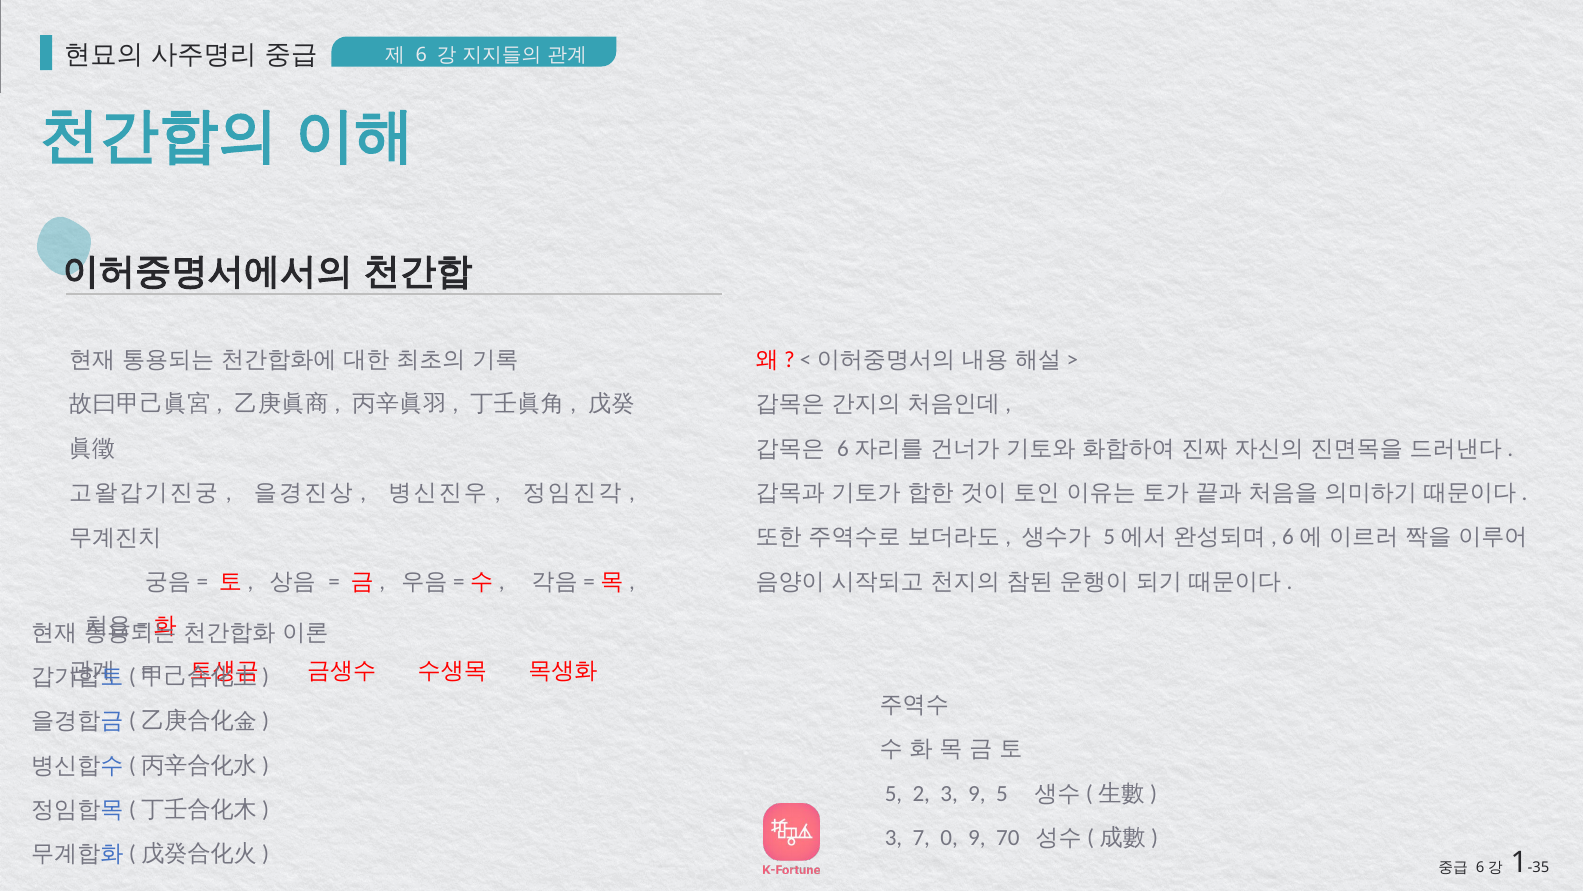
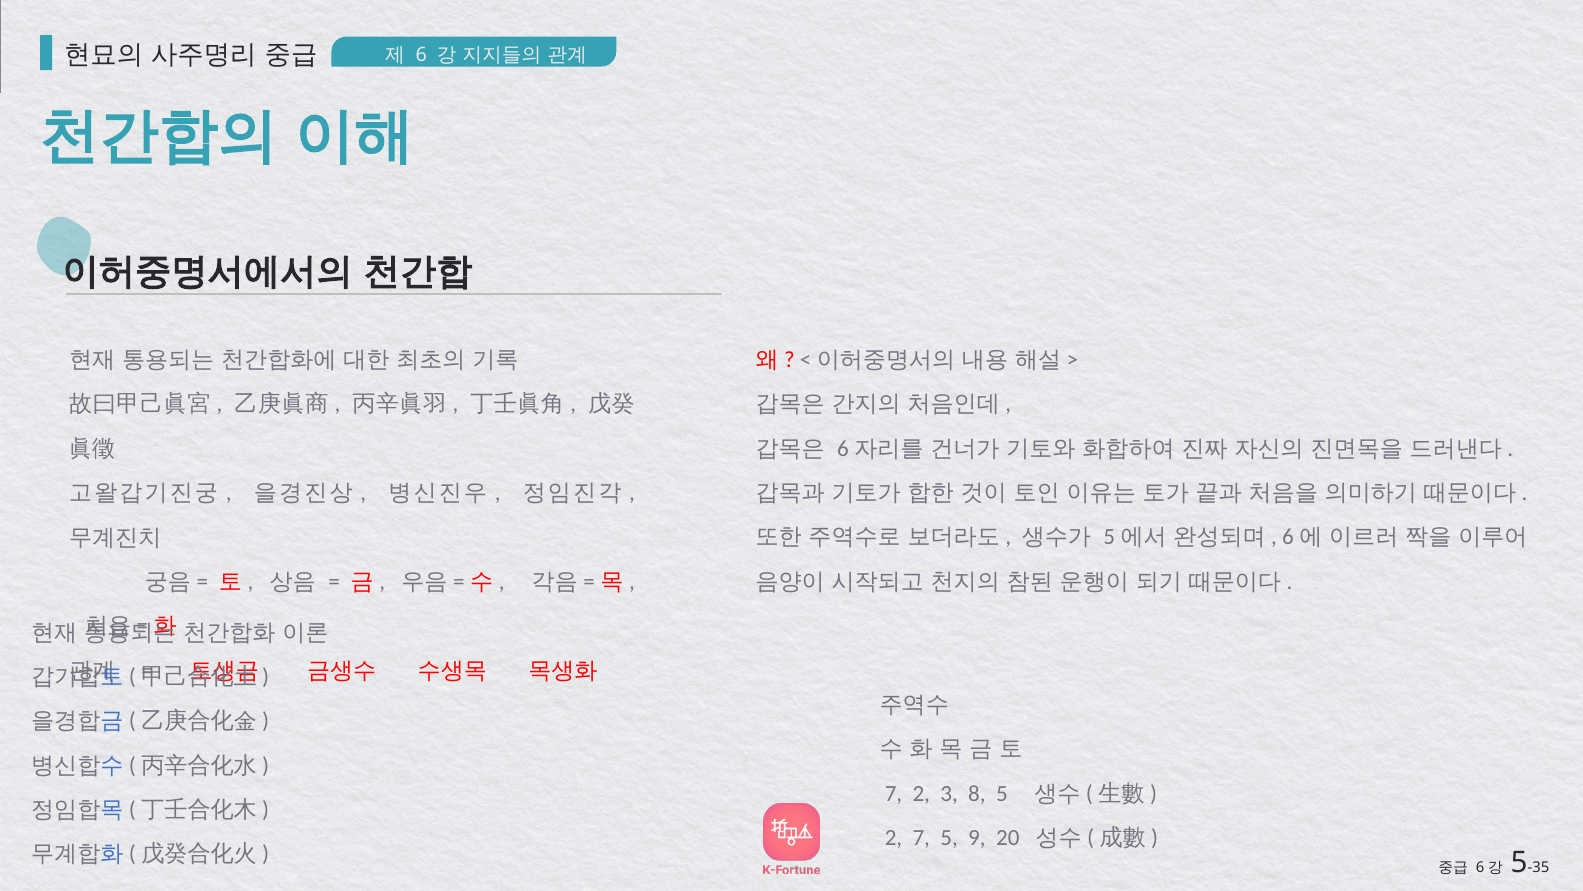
5 at (894, 793): 5 -> 7
3 9: 9 -> 8
3 at (894, 837): 3 -> 2
7 0: 0 -> 5
70: 70 -> 20
1 at (1519, 862): 1 -> 5
